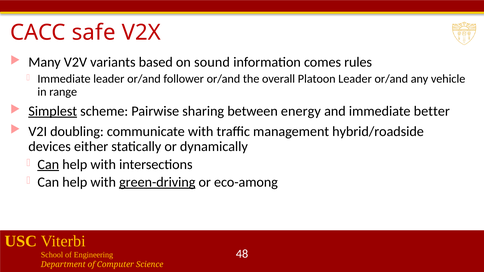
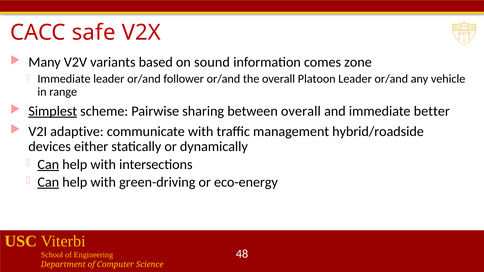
rules: rules -> zone
between energy: energy -> overall
doubling: doubling -> adaptive
Can at (48, 182) underline: none -> present
green-driving underline: present -> none
eco-among: eco-among -> eco-energy
